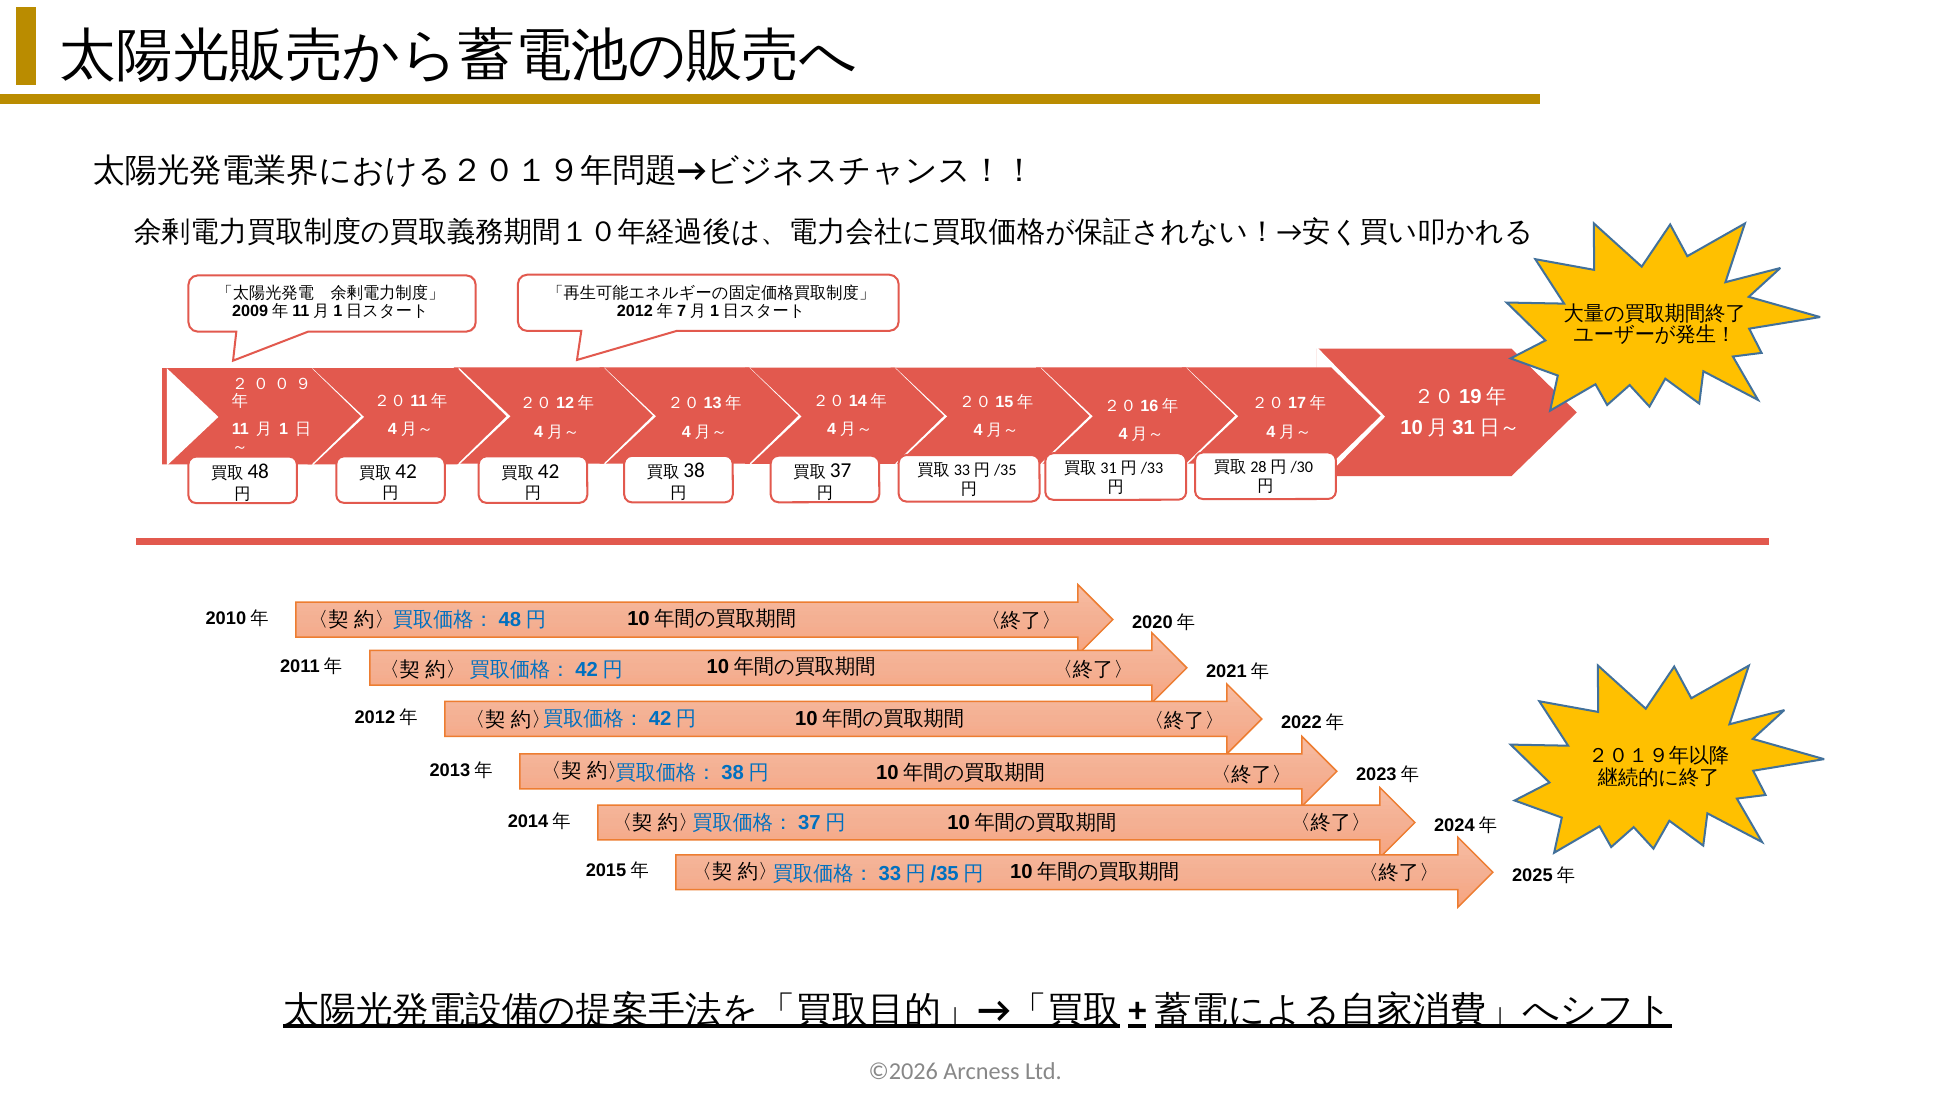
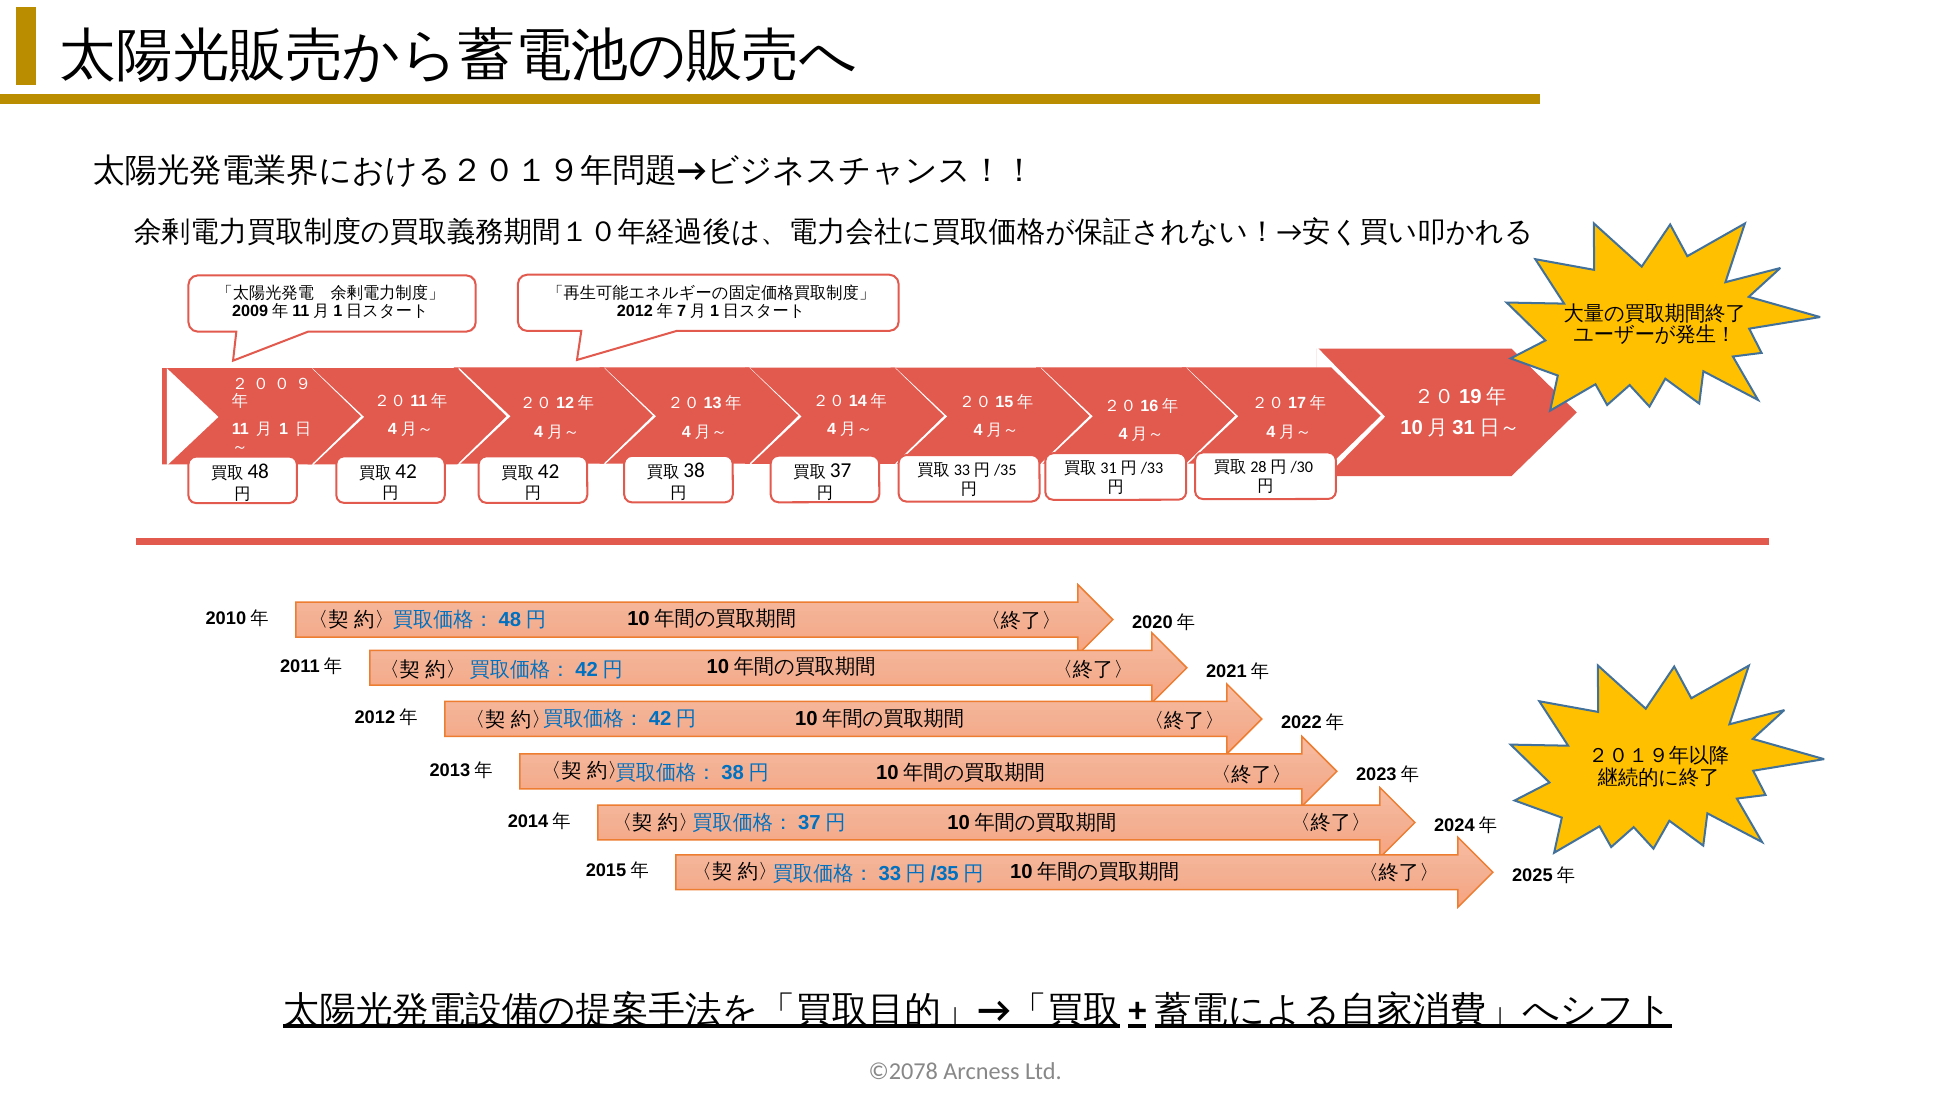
©2026: ©2026 -> ©2078
